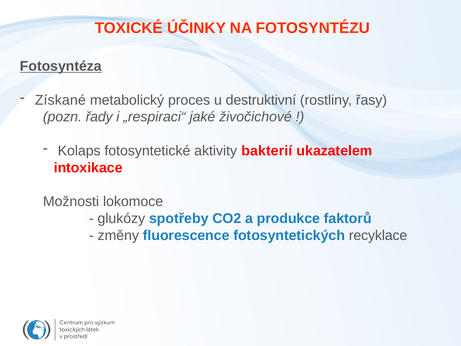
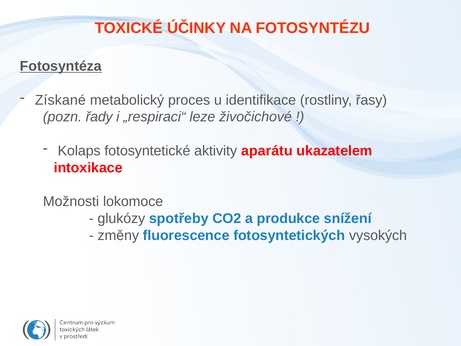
destruktivní: destruktivní -> identifikace
jaké: jaké -> leze
bakterií: bakterií -> aparátu
faktorů: faktorů -> snížení
recyklace: recyklace -> vysokých
